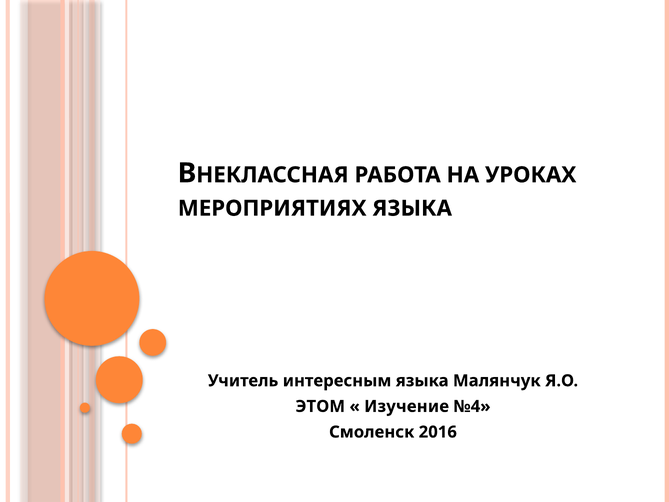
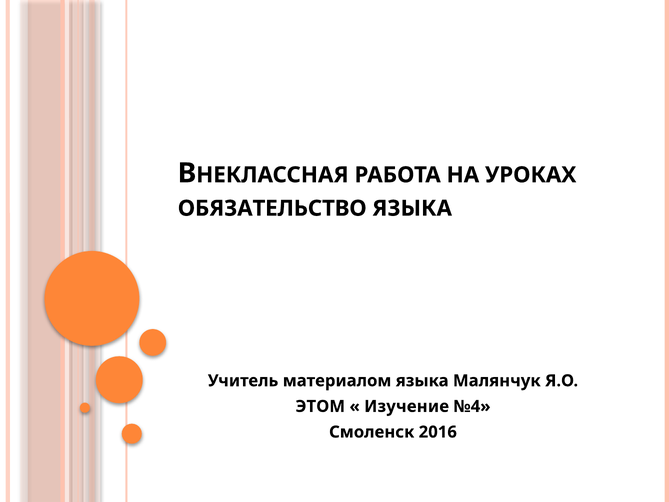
МЕРОПРИЯТИЯХ: МЕРОПРИЯТИЯХ -> ОБЯЗАТЕЛЬСТВО
интересным: интересным -> материалом
